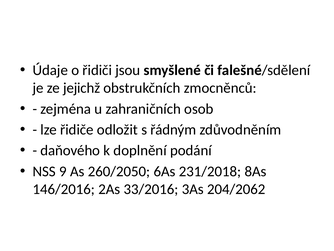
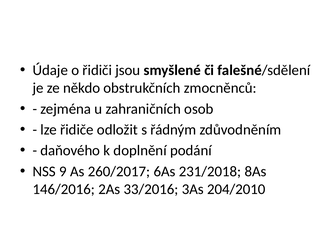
jejichž: jejichž -> někdo
260/2050: 260/2050 -> 260/2017
204/2062: 204/2062 -> 204/2010
